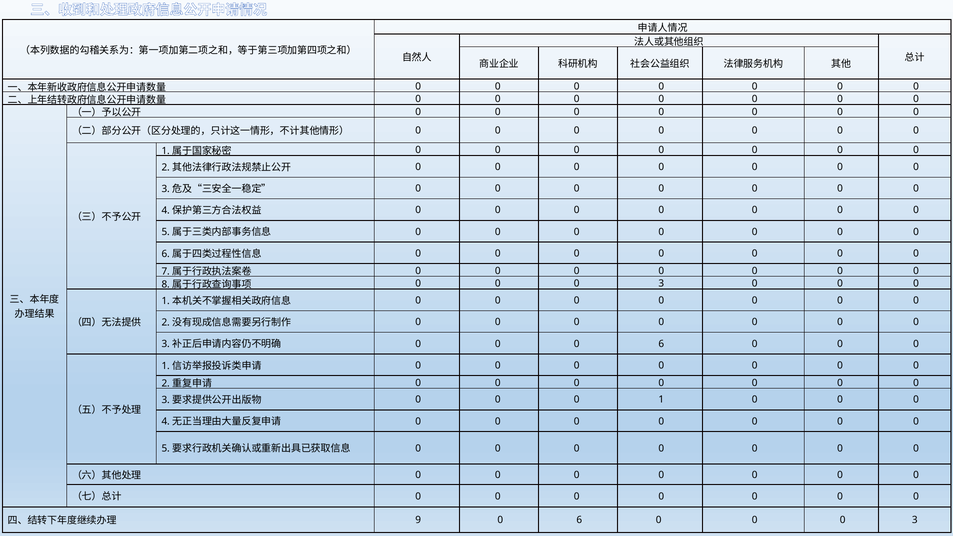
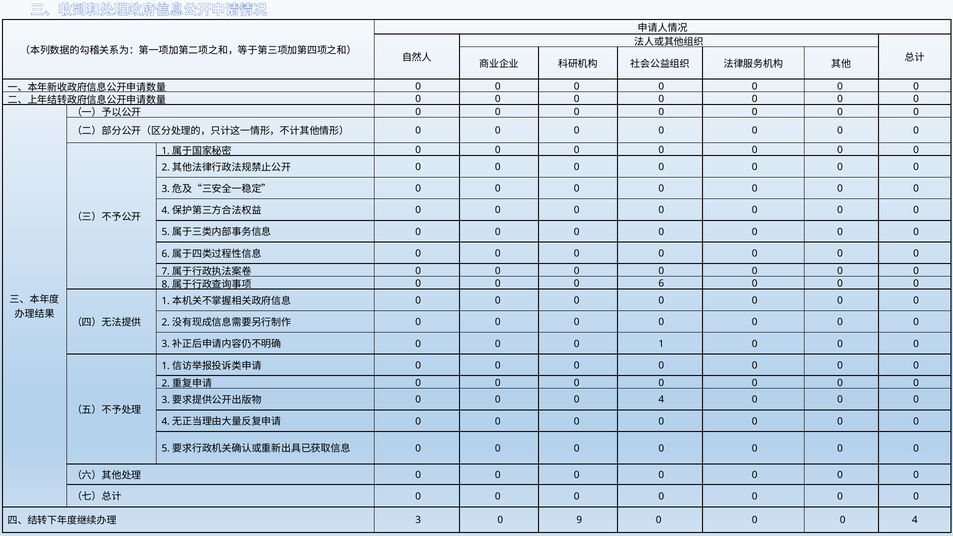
3 at (661, 284): 3 -> 6
6 at (661, 344): 6 -> 1
1 at (661, 400): 1 -> 4
9 at (418, 520): 9 -> 3
6 at (579, 520): 6 -> 9
3 at (915, 520): 3 -> 4
